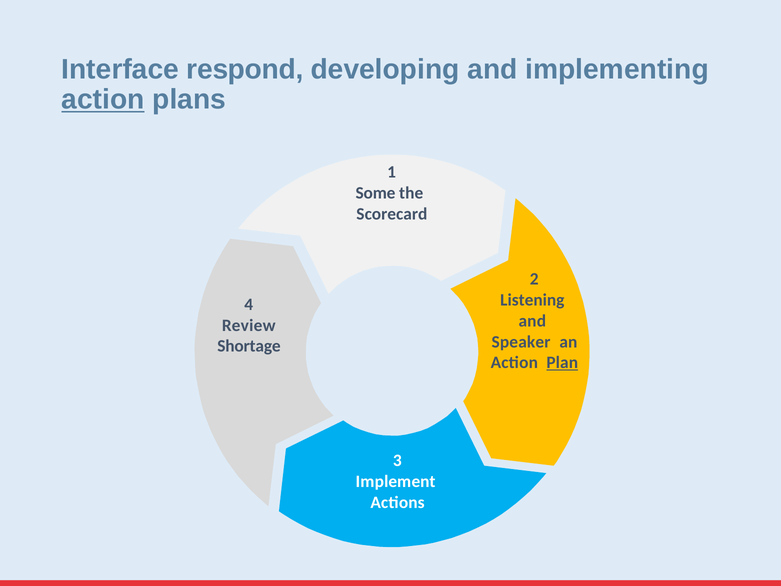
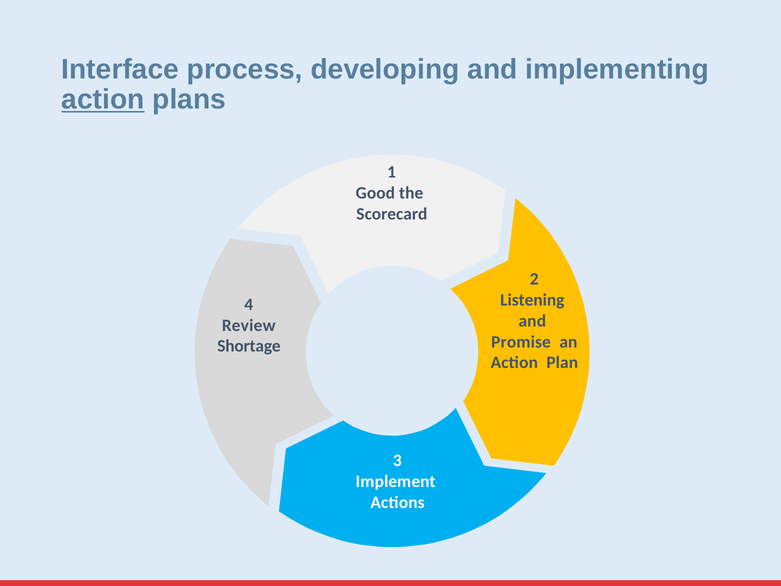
respond: respond -> process
Some: Some -> Good
Speaker: Speaker -> Promise
Plan underline: present -> none
